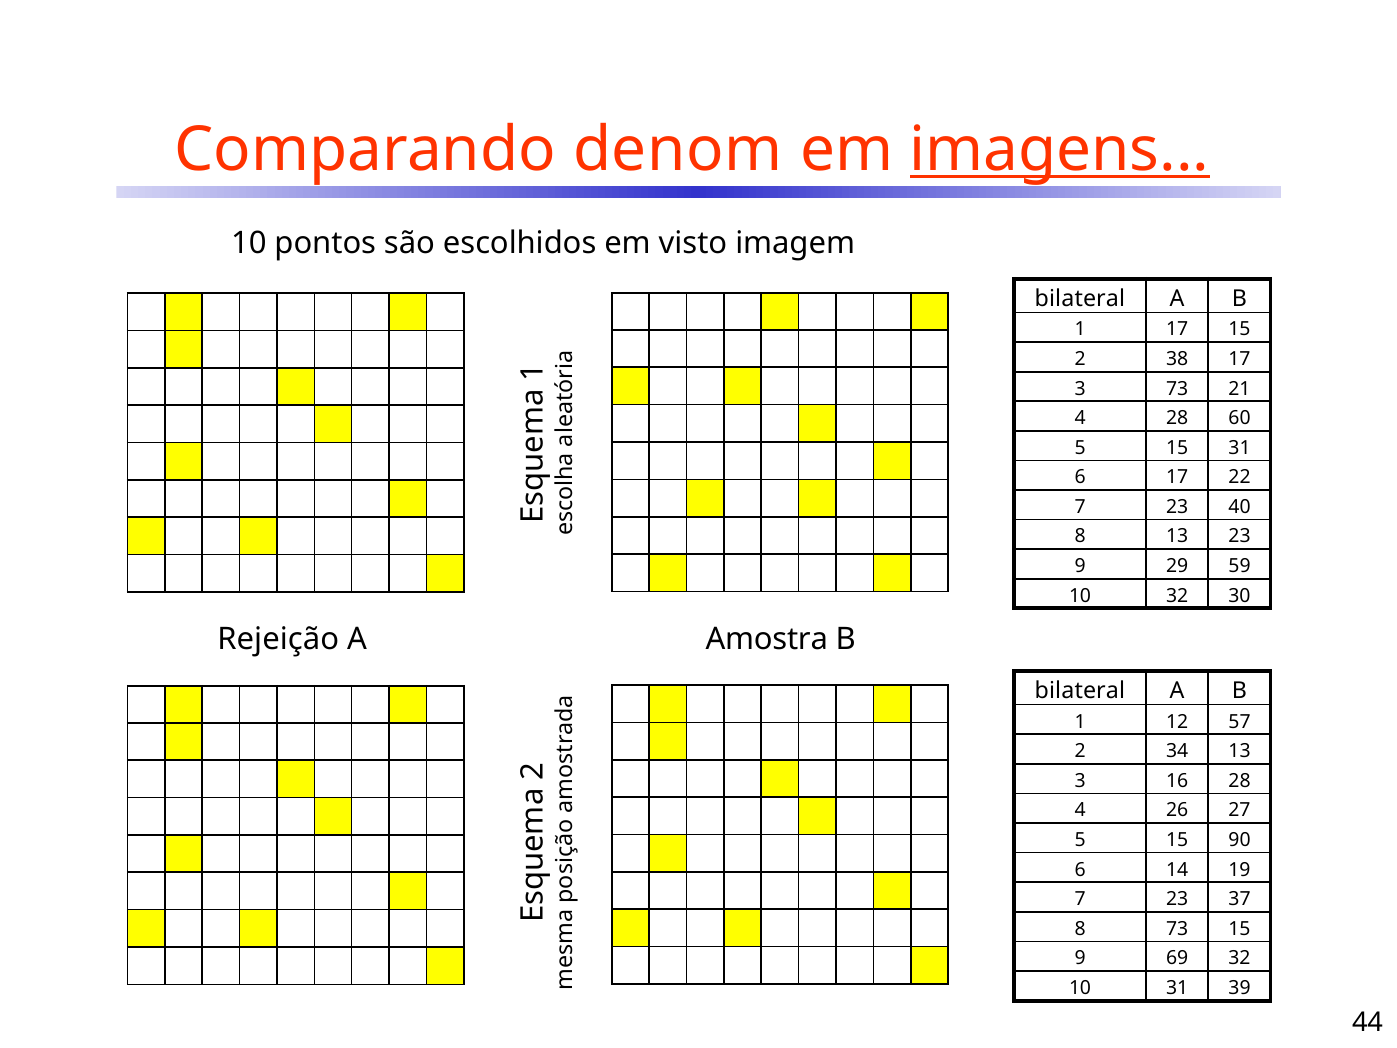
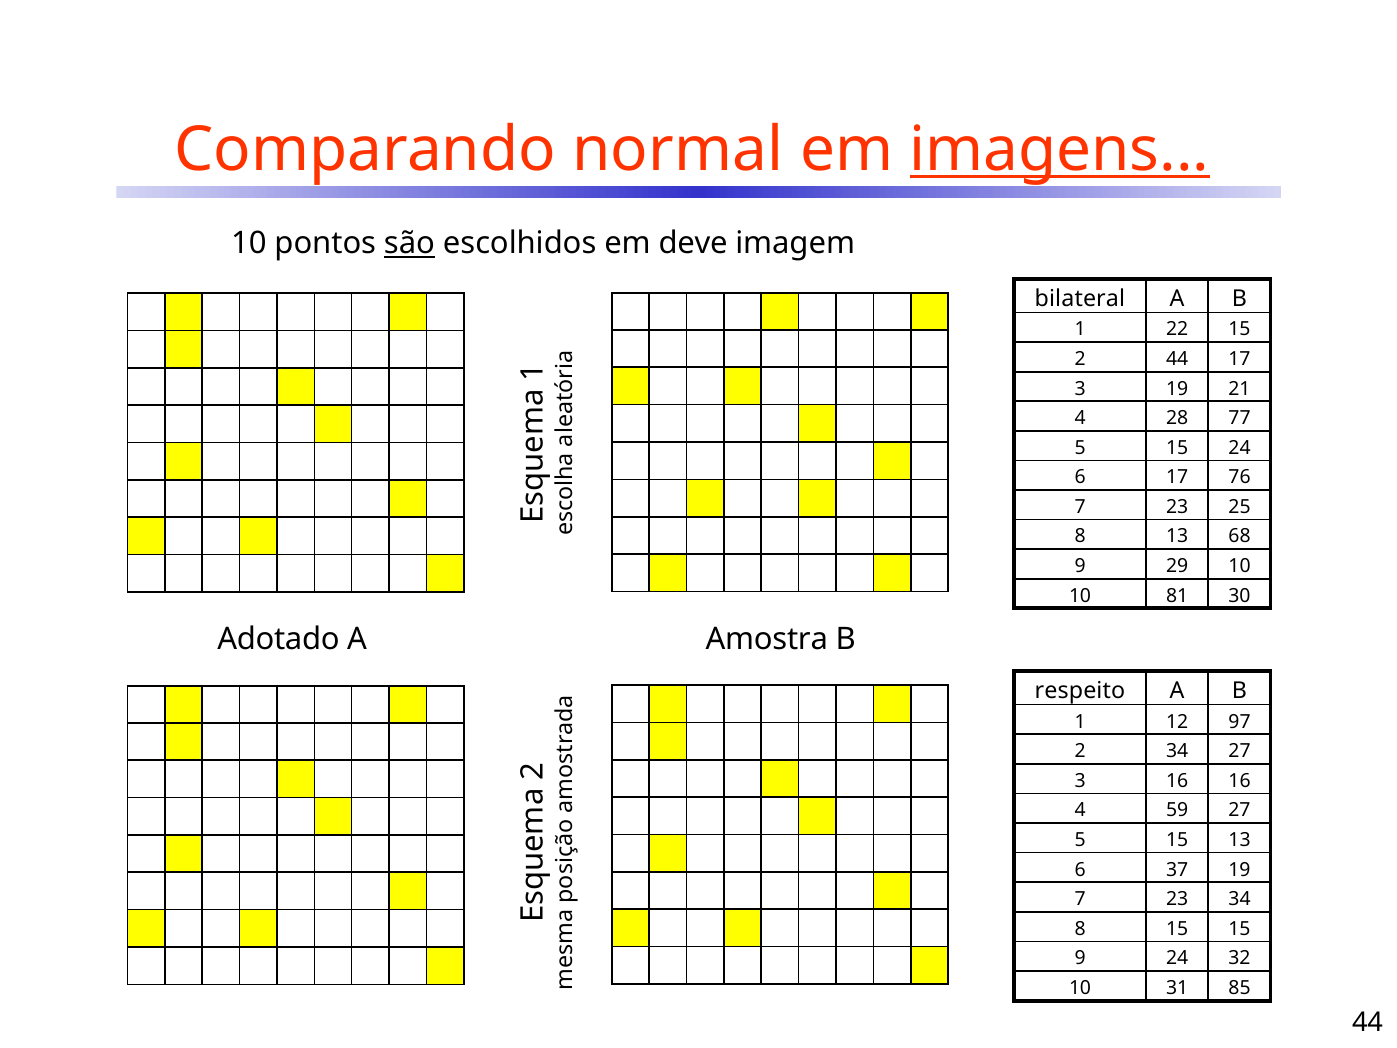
denom: denom -> normal
são underline: none -> present
visto: visto -> deve
1 17: 17 -> 22
2 38: 38 -> 44
3 73: 73 -> 19
60: 60 -> 77
15 31: 31 -> 24
22: 22 -> 76
40: 40 -> 25
13 23: 23 -> 68
29 59: 59 -> 10
10 32: 32 -> 81
Rejeição: Rejeição -> Adotado
bilateral at (1080, 691): bilateral -> respeito
57: 57 -> 97
34 13: 13 -> 27
16 28: 28 -> 16
26: 26 -> 59
15 90: 90 -> 13
14: 14 -> 37
23 37: 37 -> 34
8 73: 73 -> 15
9 69: 69 -> 24
39: 39 -> 85
